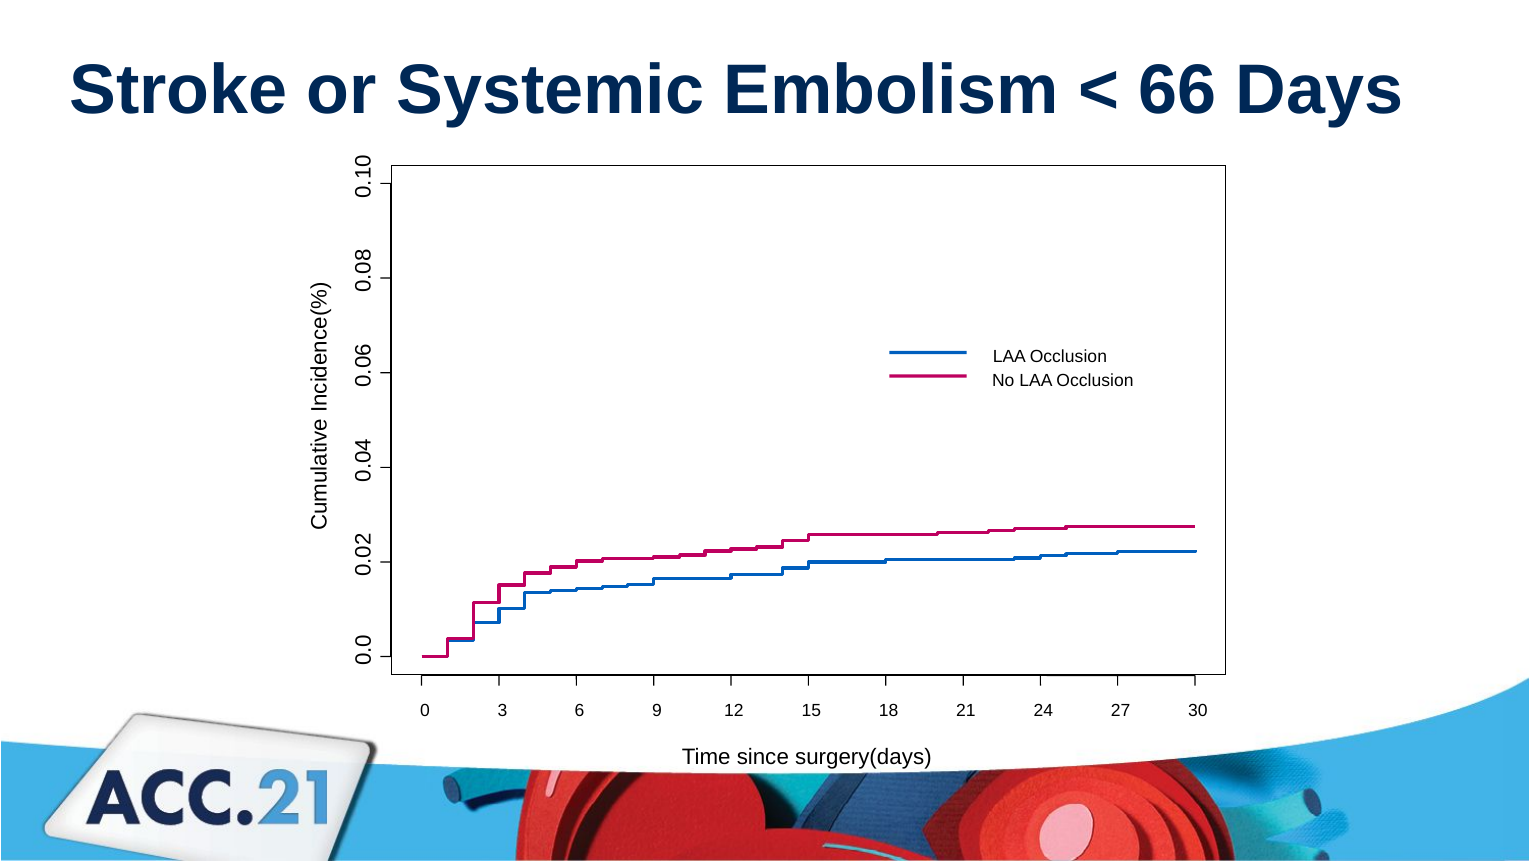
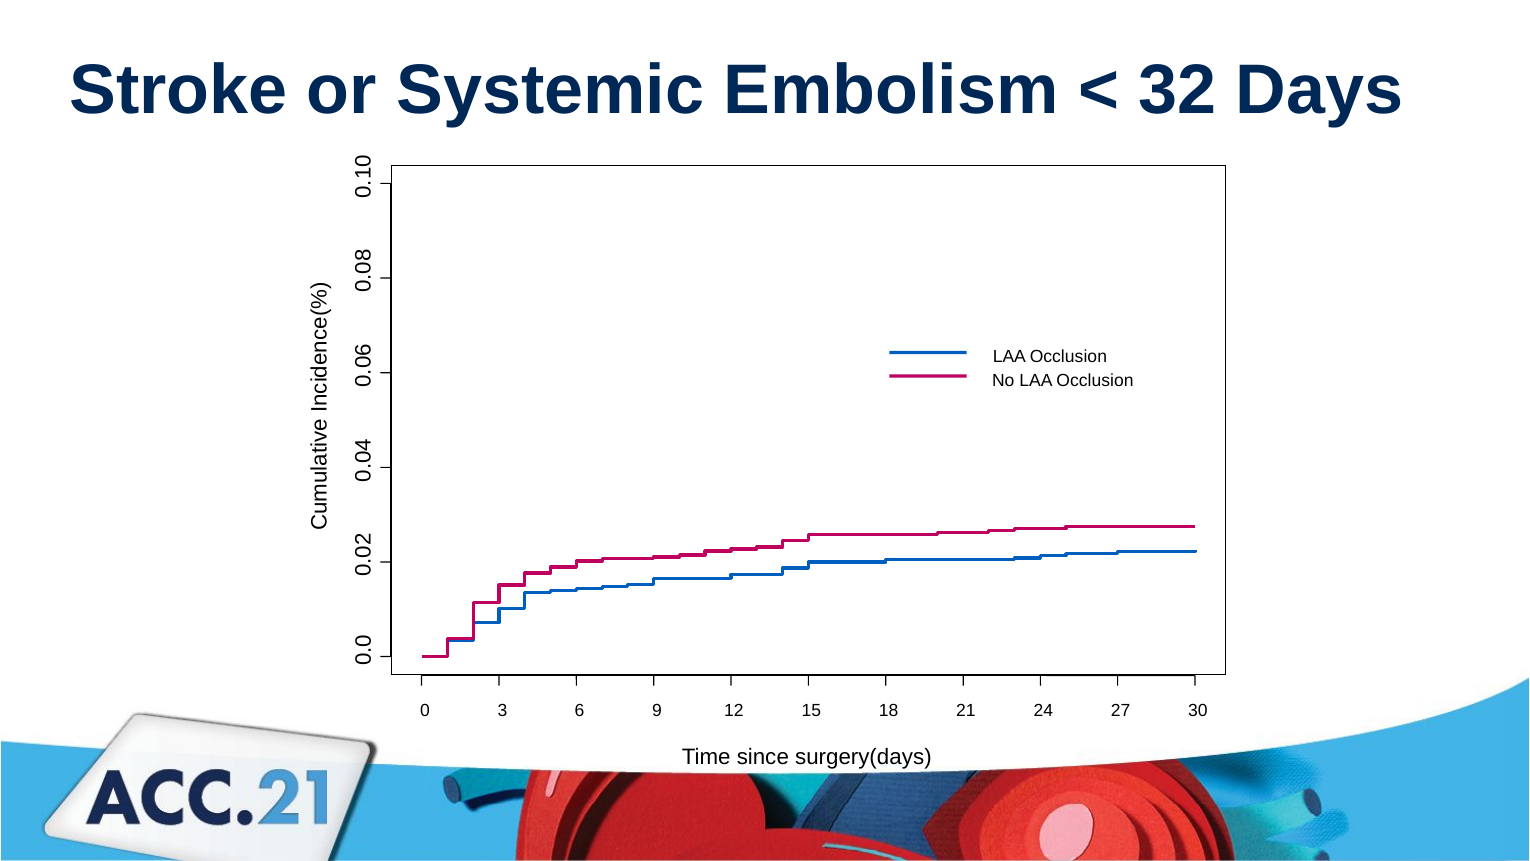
66: 66 -> 32
